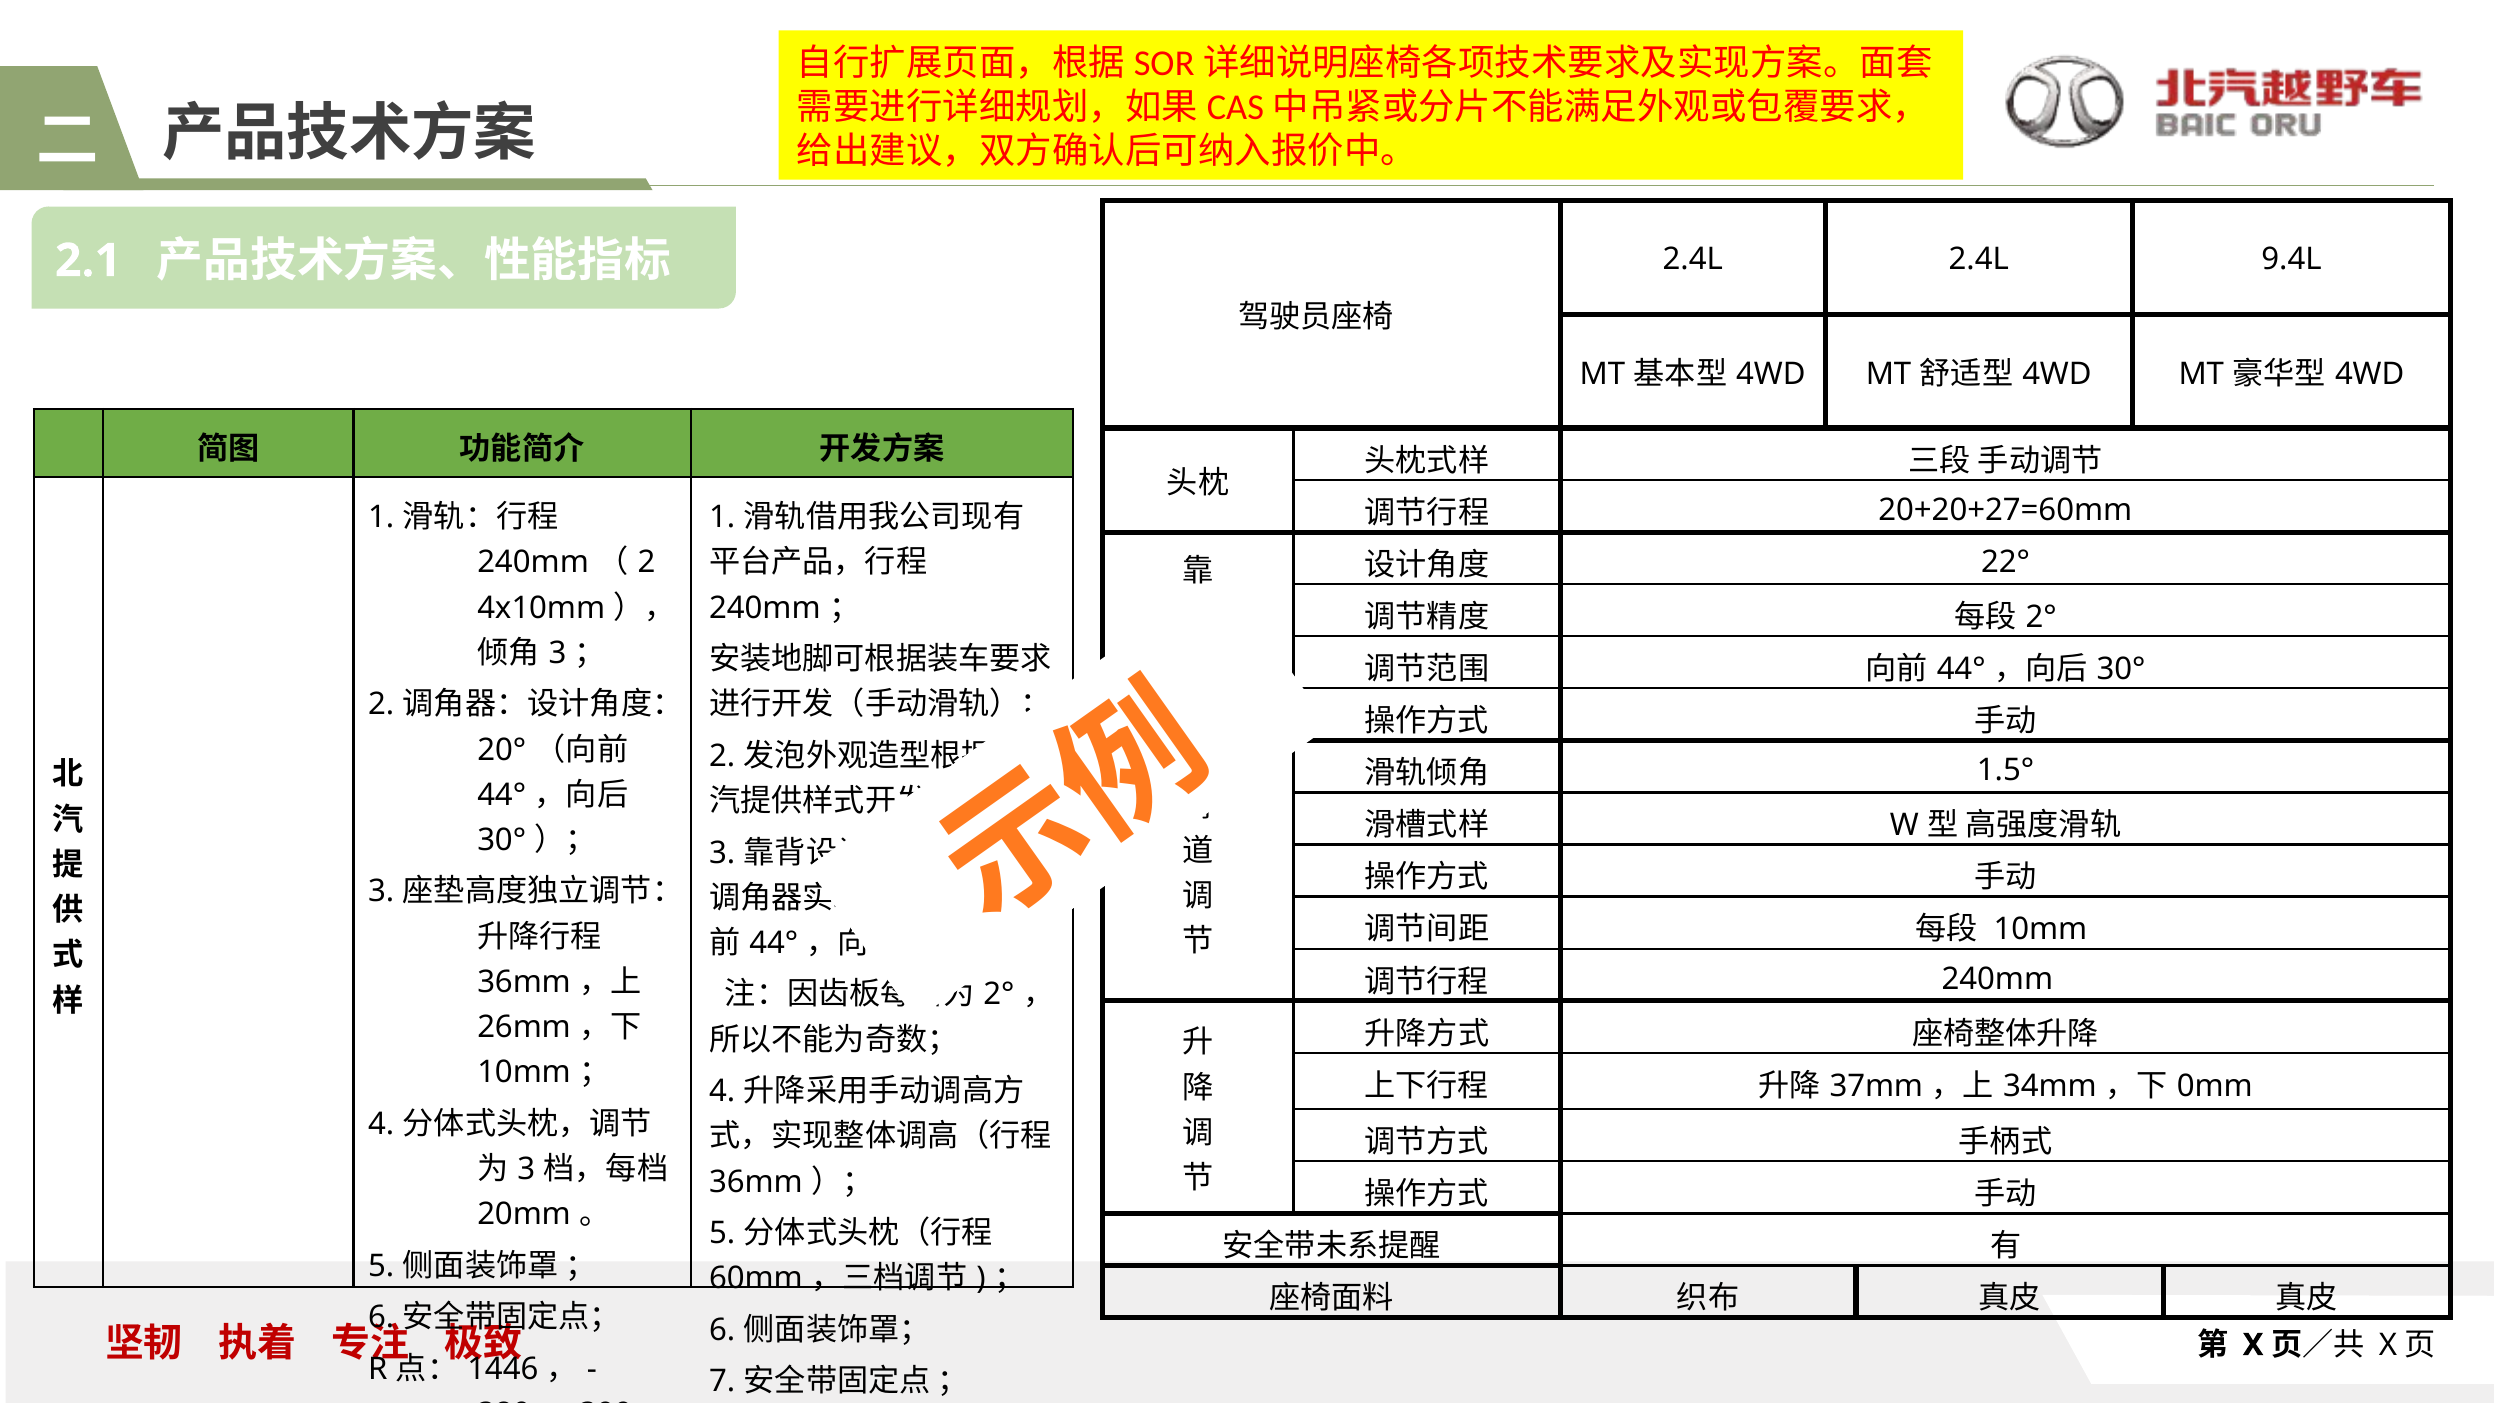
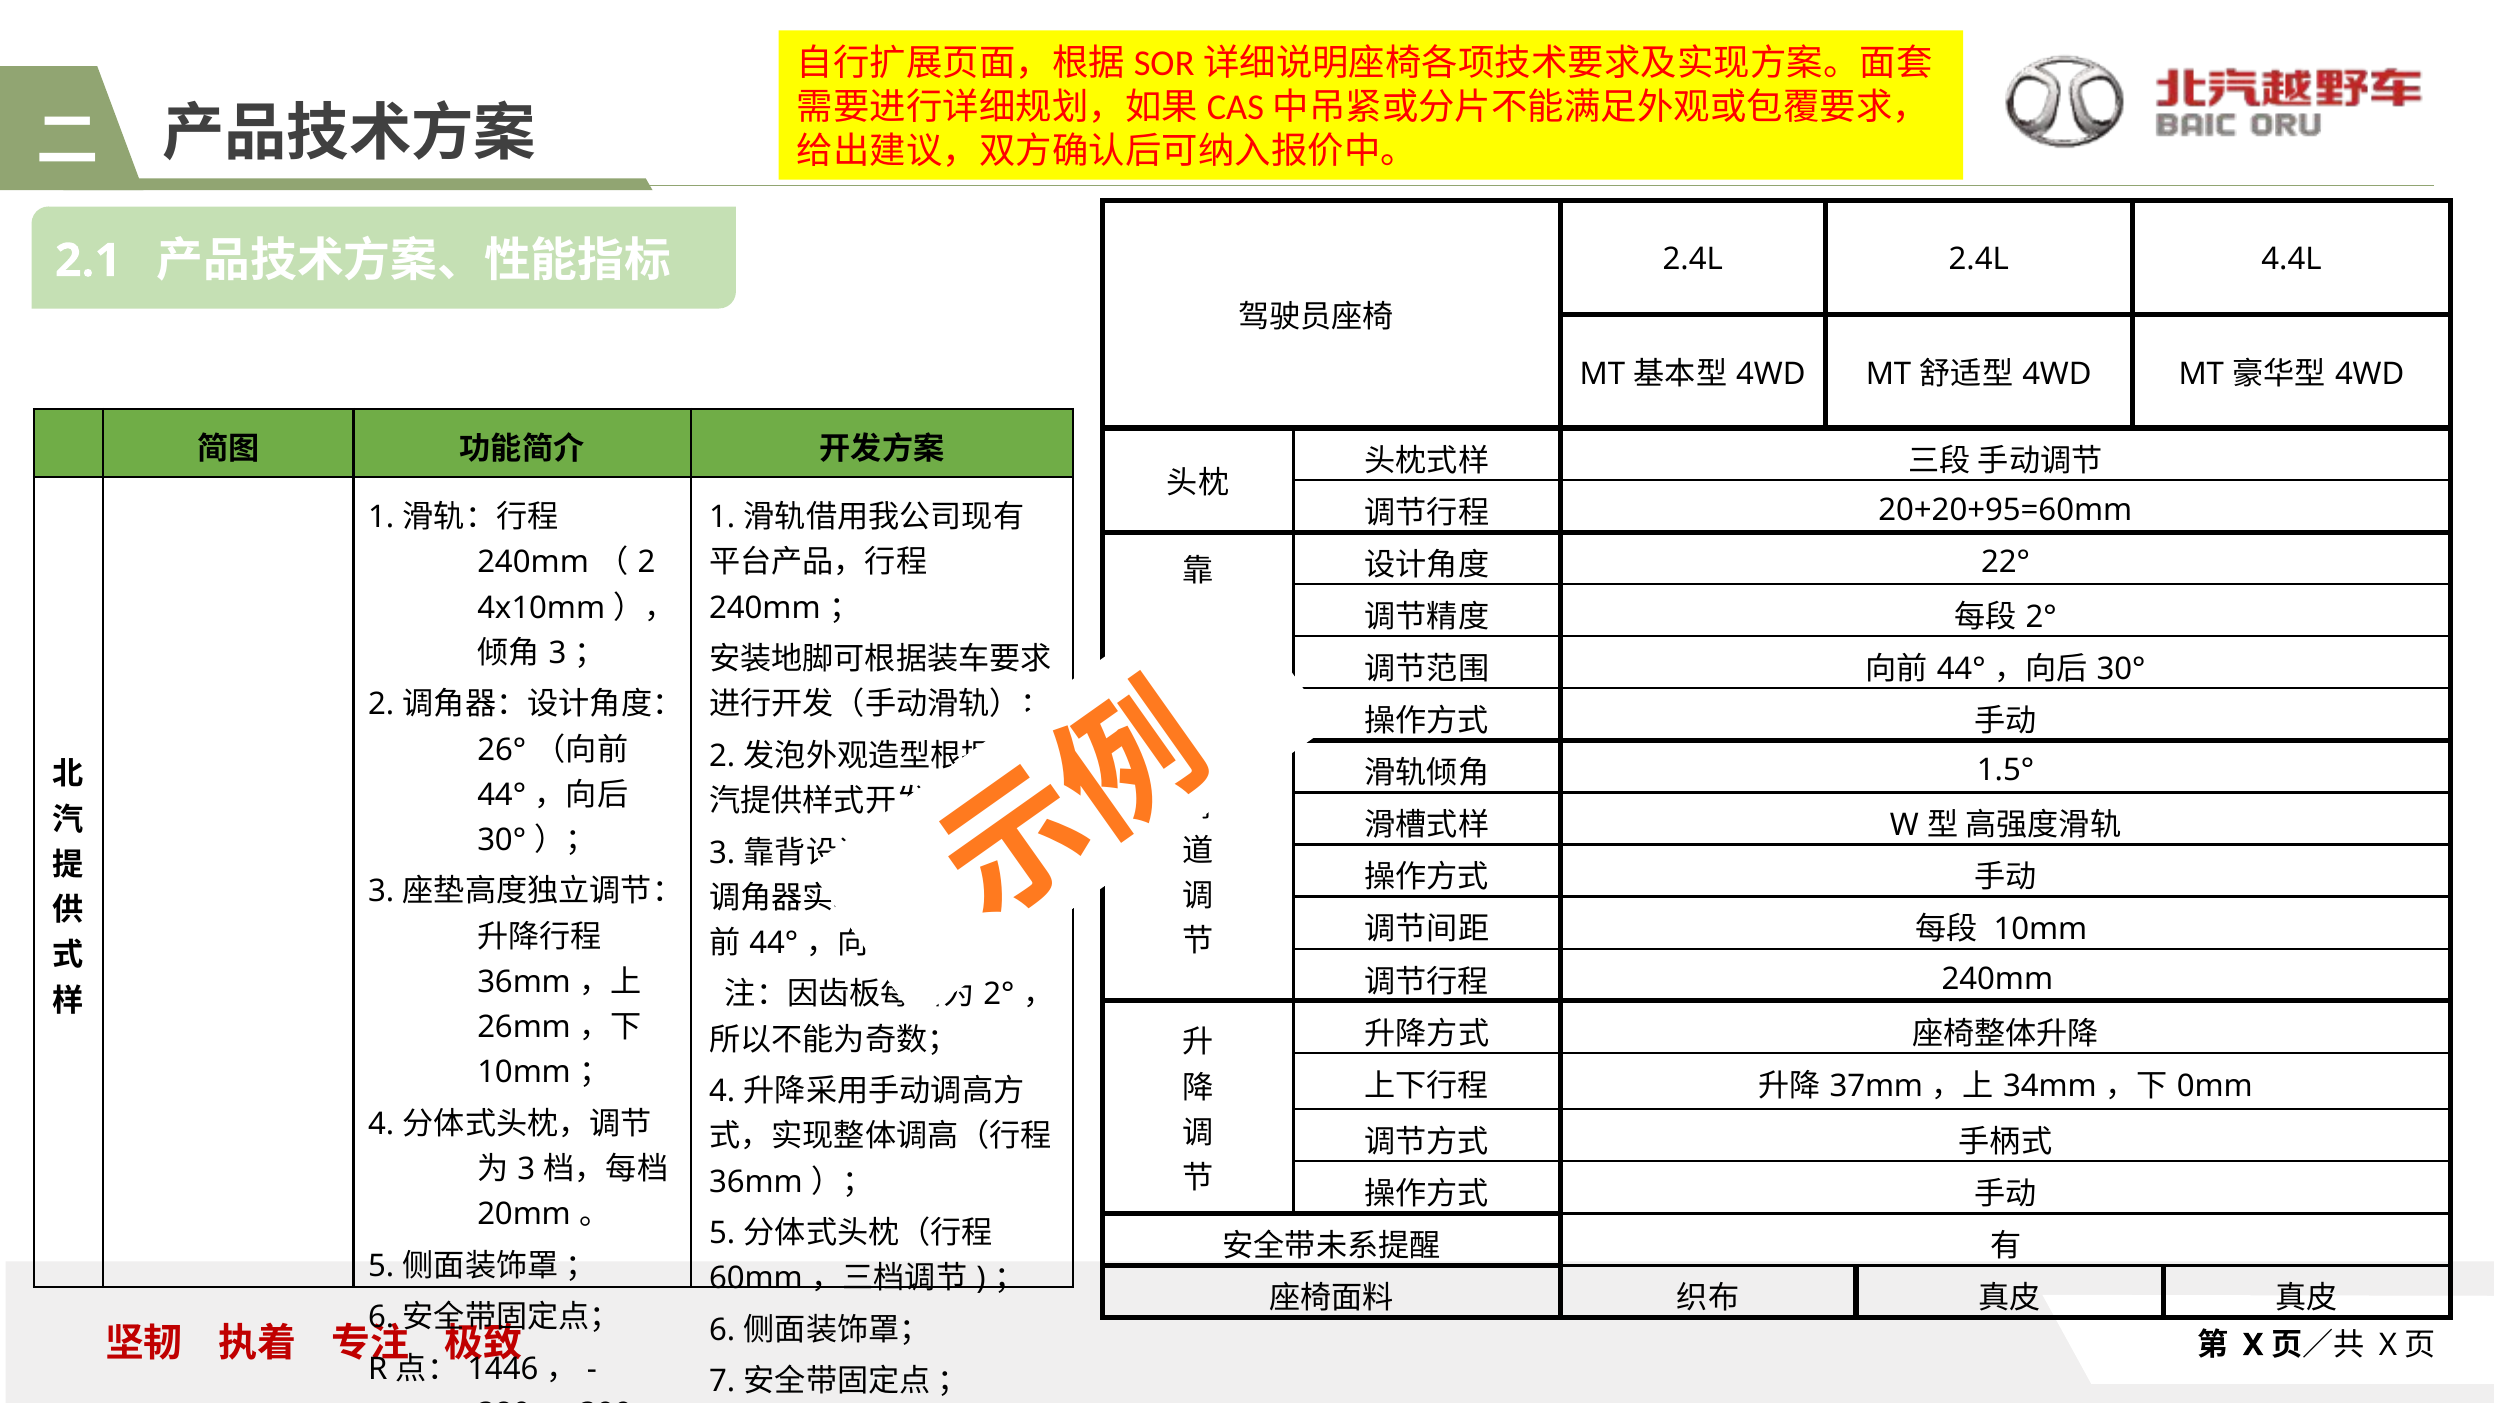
9.4L: 9.4L -> 4.4L
20+20+27=60mm: 20+20+27=60mm -> 20+20+95=60mm
20°: 20° -> 26°
